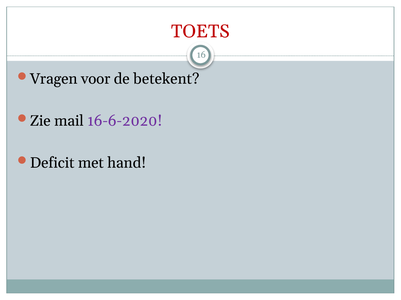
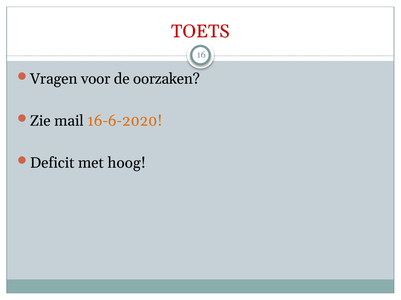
betekent: betekent -> oorzaken
16-6-2020 colour: purple -> orange
hand: hand -> hoog
